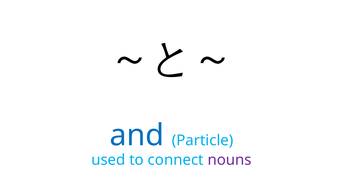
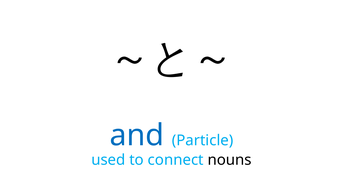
nouns colour: purple -> black
